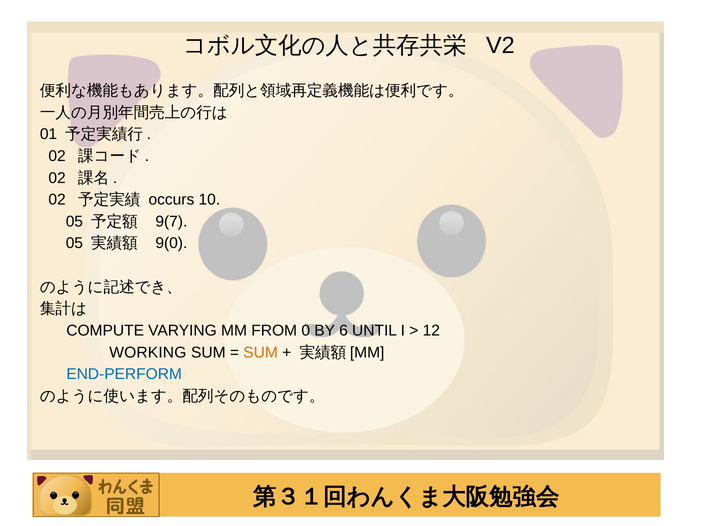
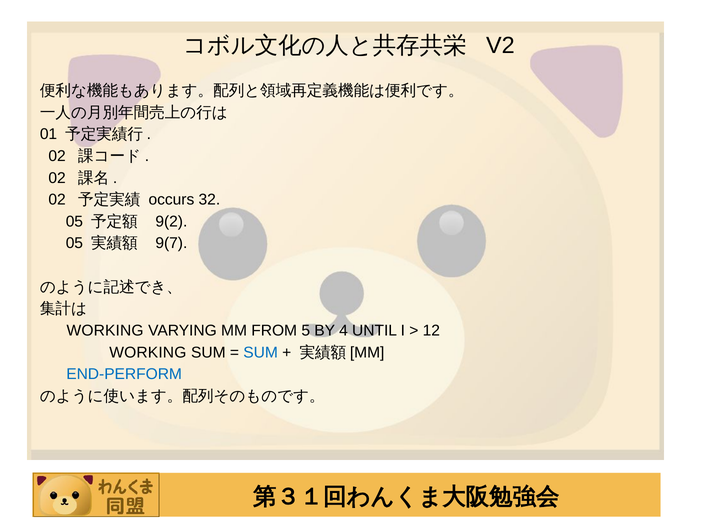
10: 10 -> 32
9(7: 9(7 -> 9(2
9(0: 9(0 -> 9(7
COMPUTE at (105, 331): COMPUTE -> WORKING
0: 0 -> 5
6: 6 -> 4
SUM at (261, 353) colour: orange -> blue
